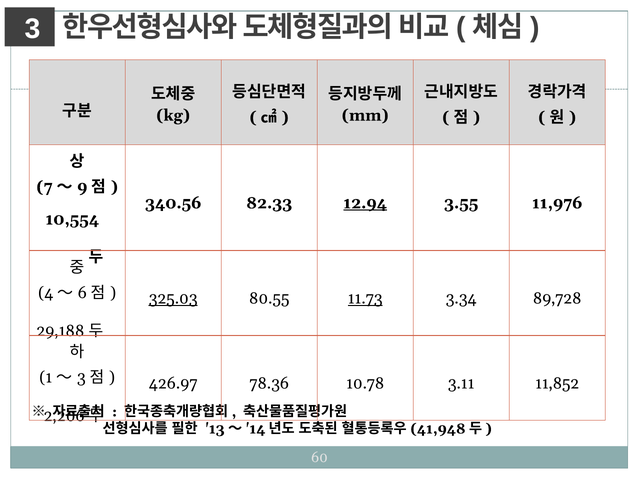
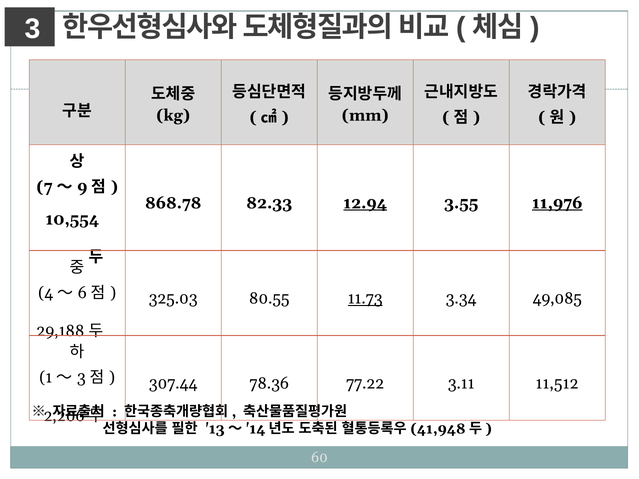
340.56: 340.56 -> 868.78
11,976 underline: none -> present
325.03 underline: present -> none
89,728: 89,728 -> 49,085
426.97: 426.97 -> 307.44
10.78: 10.78 -> 77.22
11,852: 11,852 -> 11,512
